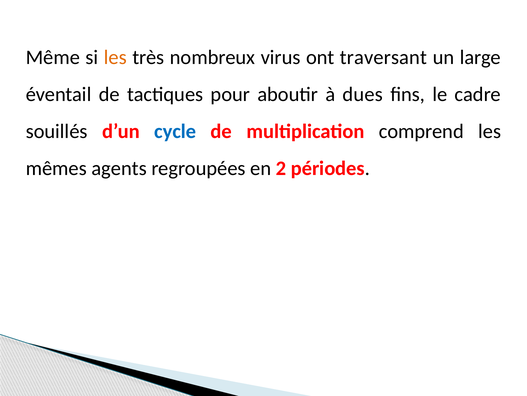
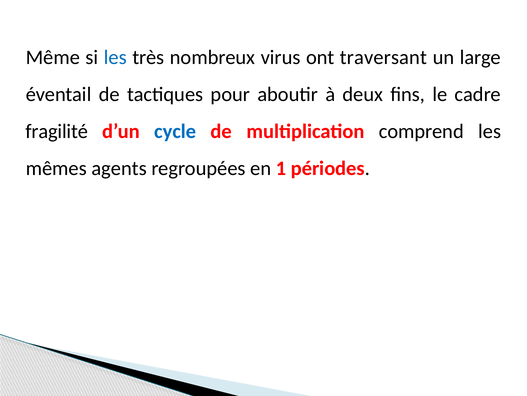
les at (115, 57) colour: orange -> blue
dues: dues -> deux
souillés: souillés -> fragilité
2: 2 -> 1
